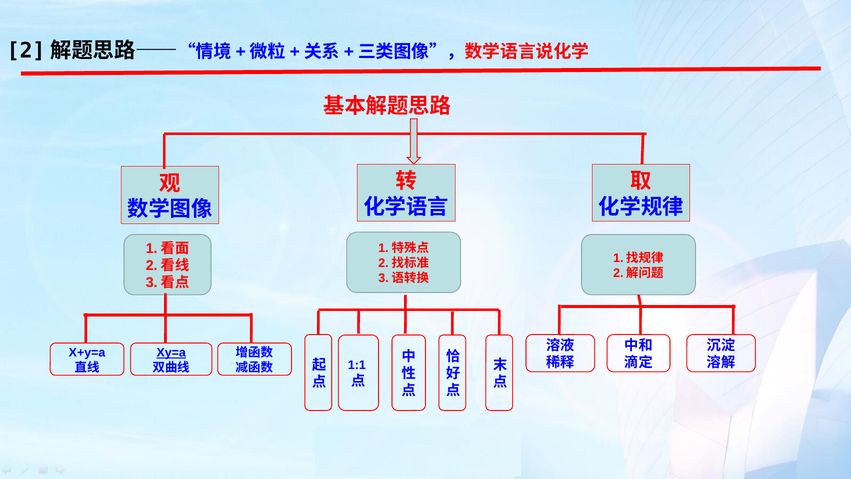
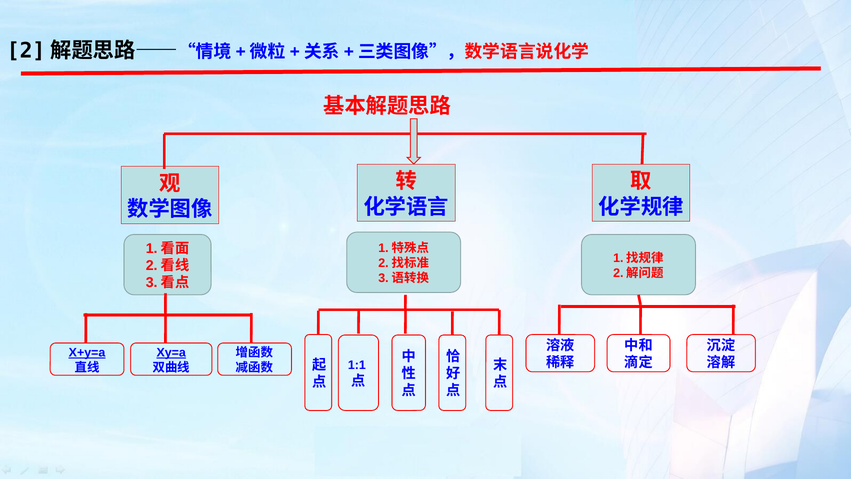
X+y=a underline: none -> present
